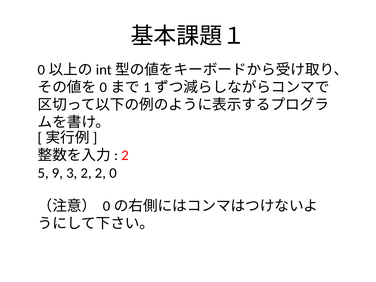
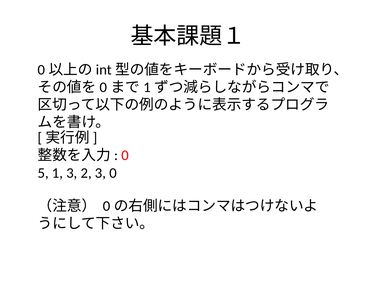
2 at (125, 155): 2 -> 0
9: 9 -> 1
2 2: 2 -> 3
